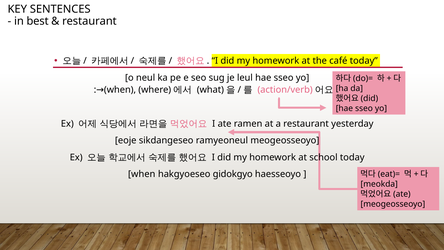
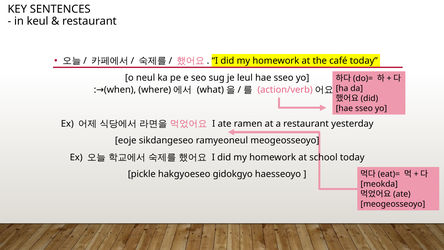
best: best -> keul
when at (142, 174): when -> pickle
